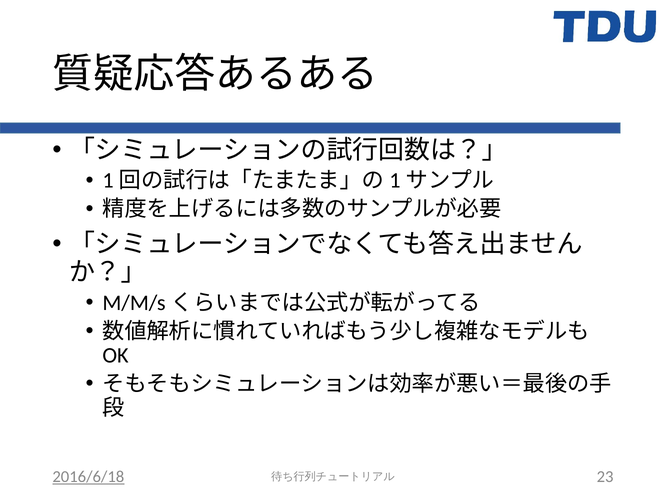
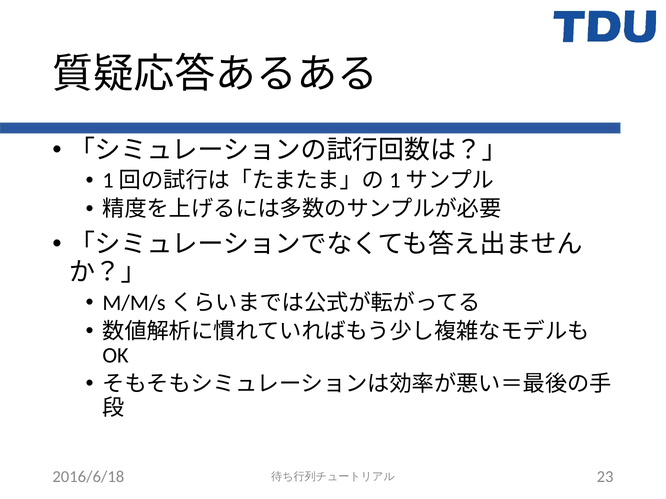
2016/6/18 underline: present -> none
